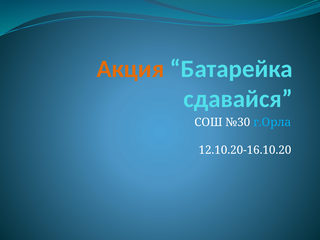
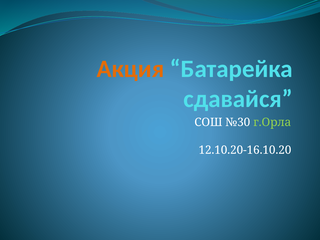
г.Орла colour: light blue -> light green
